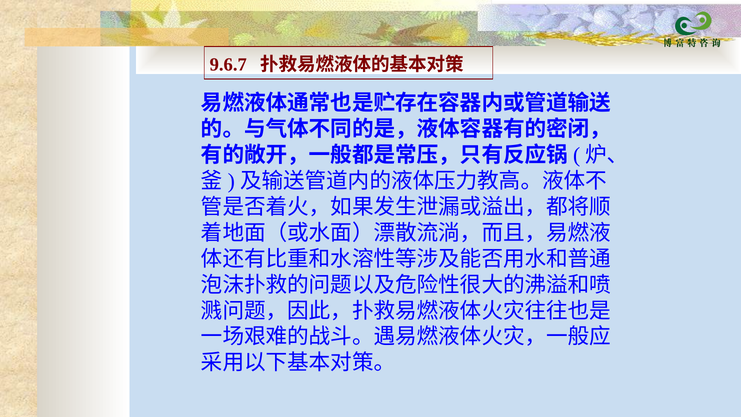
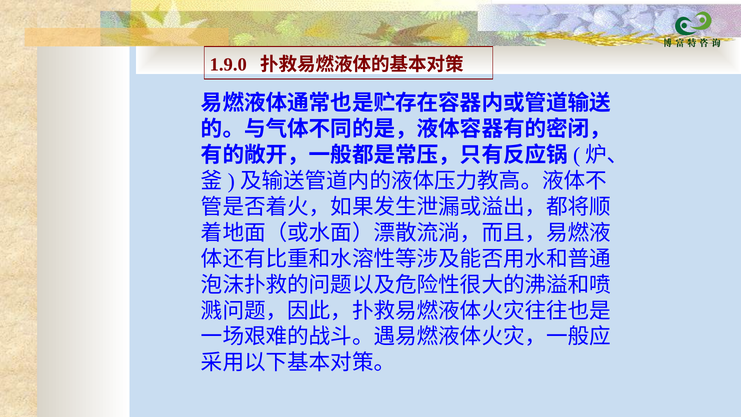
9.6.7: 9.6.7 -> 1.9.0
